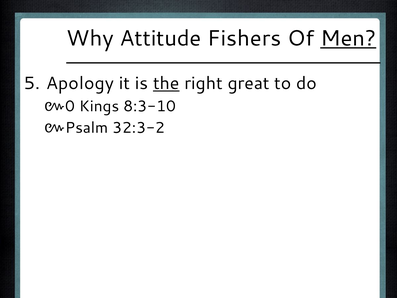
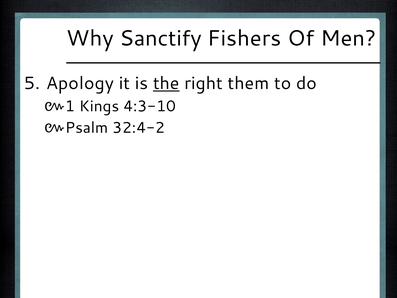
Attitude: Attitude -> Sanctify
Men underline: present -> none
great: great -> them
0: 0 -> 1
8:3-10: 8:3-10 -> 4:3-10
32:3-2: 32:3-2 -> 32:4-2
